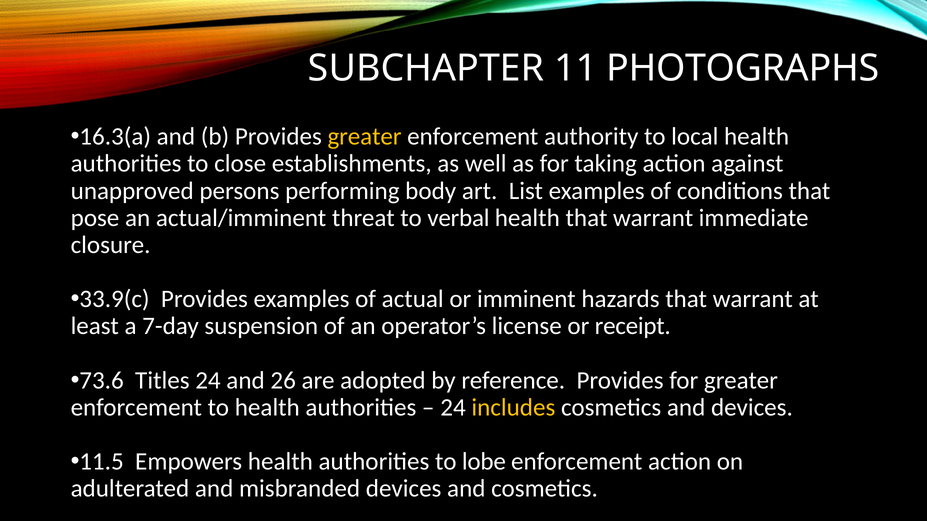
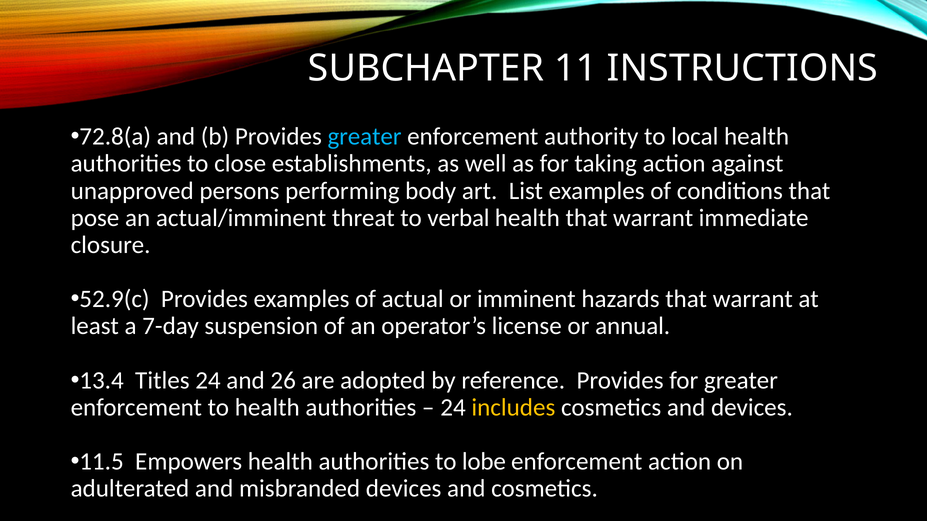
PHOTOGRAPHS: PHOTOGRAPHS -> INSTRUCTIONS
16.3(a: 16.3(a -> 72.8(a
greater at (365, 137) colour: yellow -> light blue
33.9(c: 33.9(c -> 52.9(c
receipt: receipt -> annual
73.6: 73.6 -> 13.4
